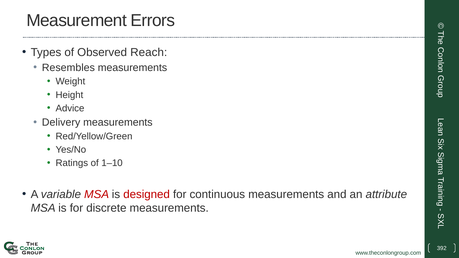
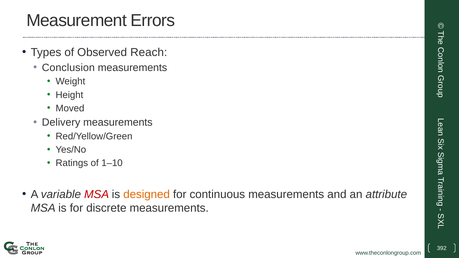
Resembles: Resembles -> Conclusion
Advice: Advice -> Moved
designed colour: red -> orange
